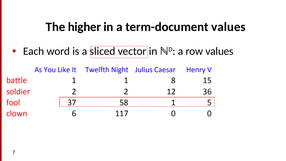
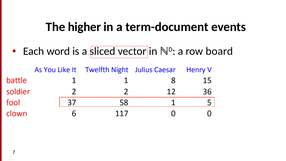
term-document values: values -> events
row values: values -> board
